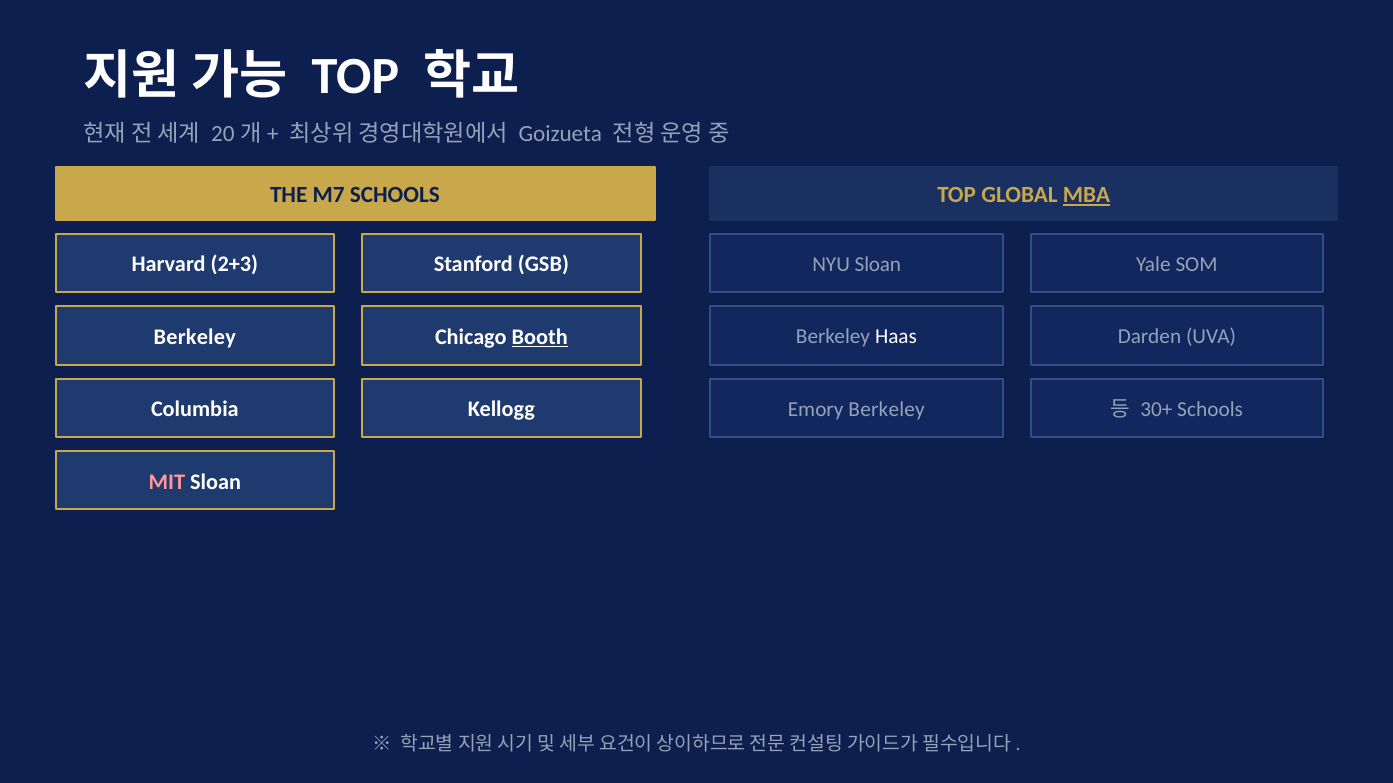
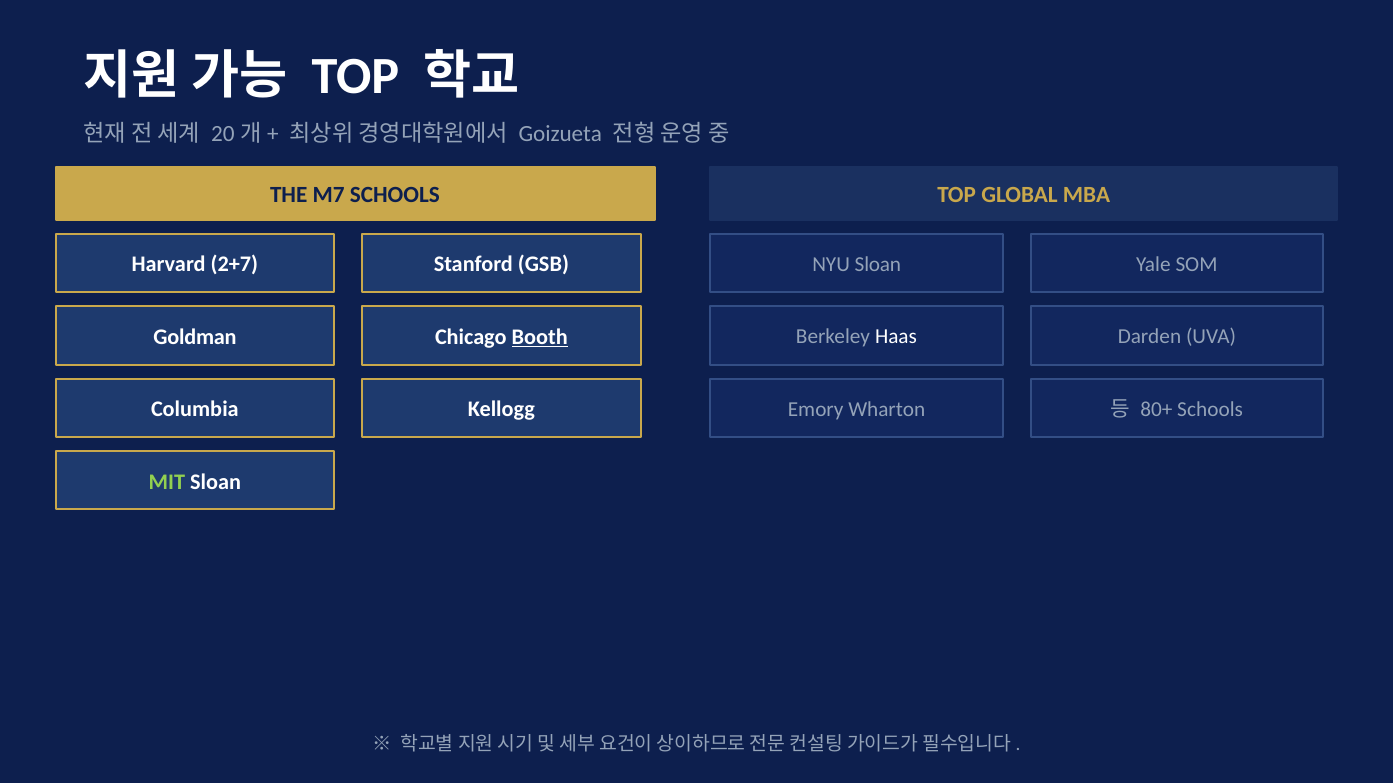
MBA underline: present -> none
2+3: 2+3 -> 2+7
Berkeley at (195, 337): Berkeley -> Goldman
Emory Berkeley: Berkeley -> Wharton
30+: 30+ -> 80+
MIT colour: pink -> light green
